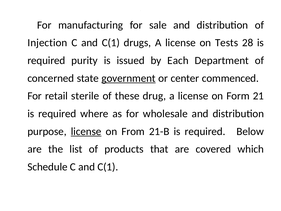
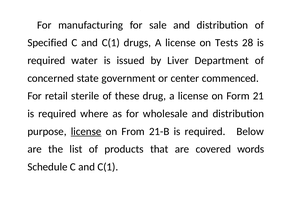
Injection: Injection -> Specified
purity: purity -> water
Each: Each -> Liver
government underline: present -> none
which: which -> words
